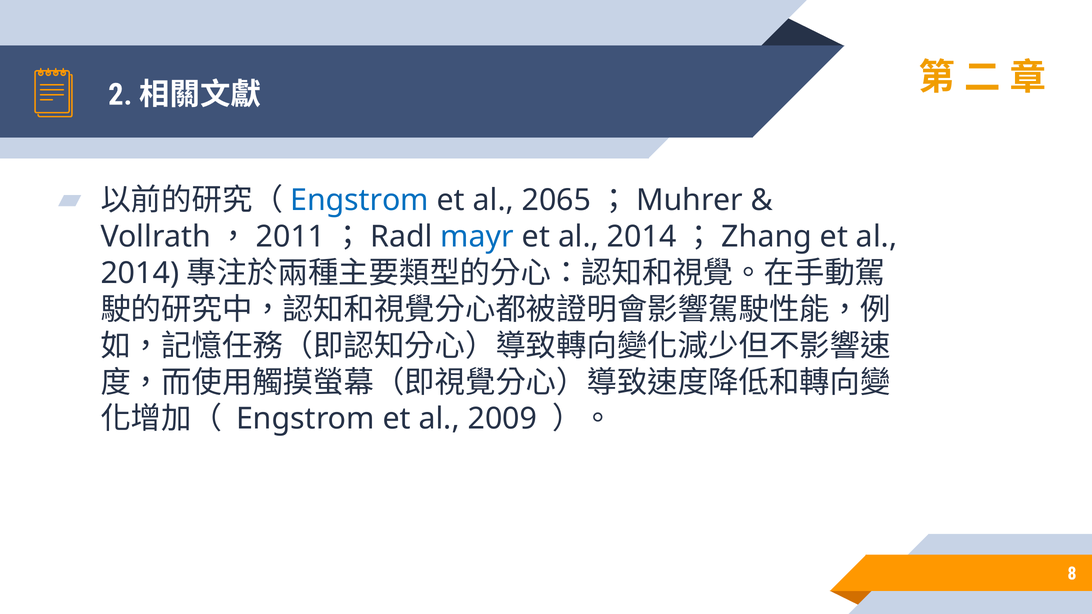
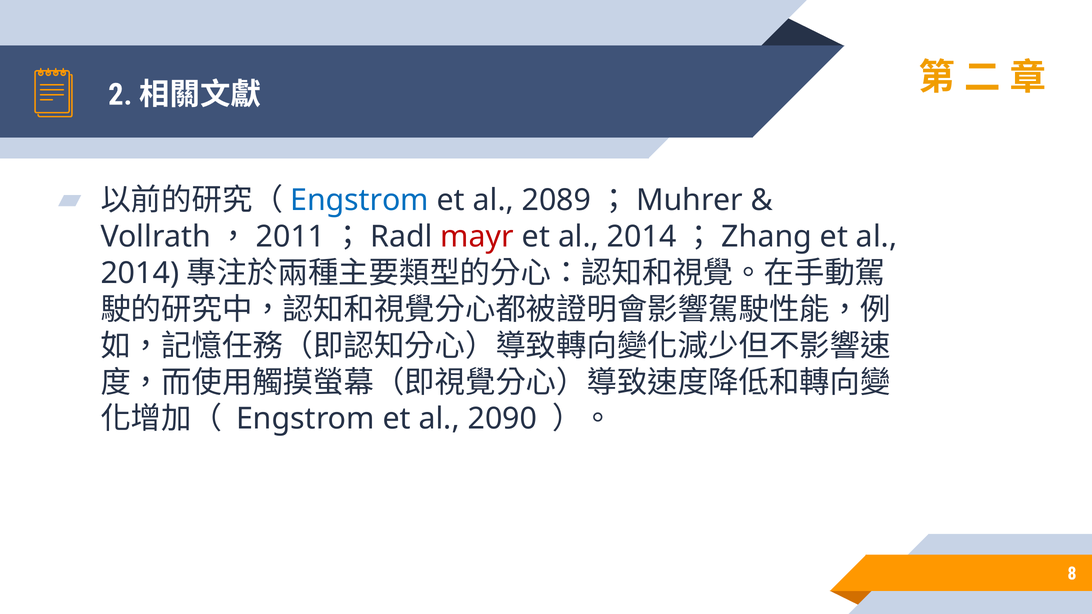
2065: 2065 -> 2089
mayr colour: blue -> red
2009: 2009 -> 2090
